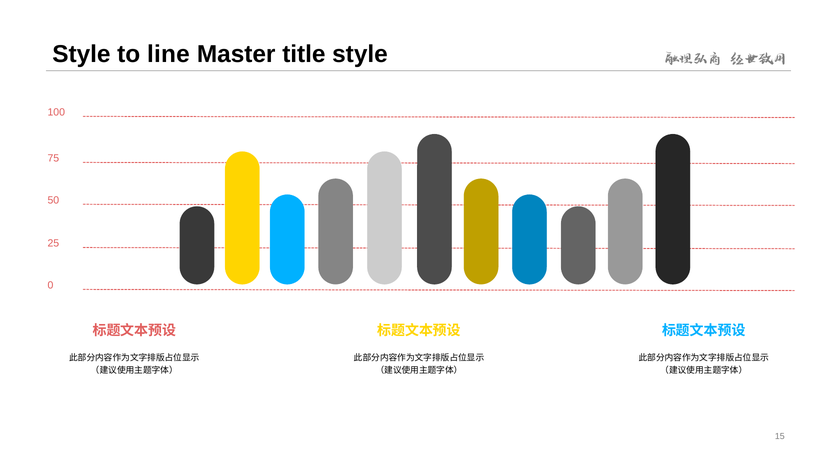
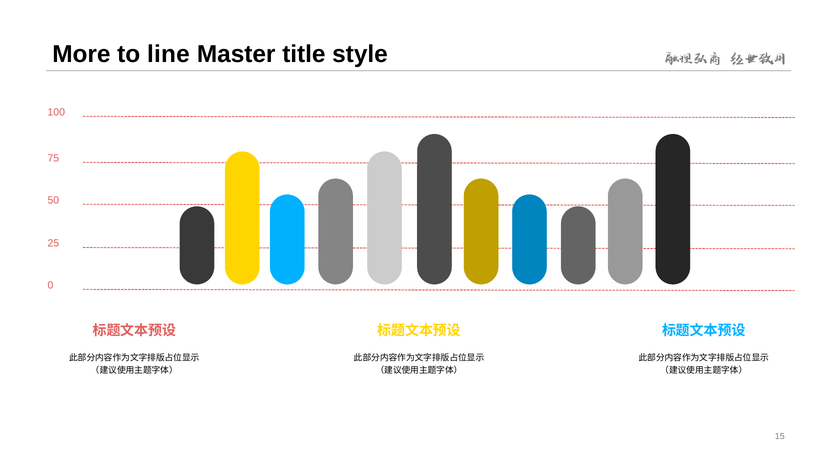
Style at (81, 54): Style -> More
